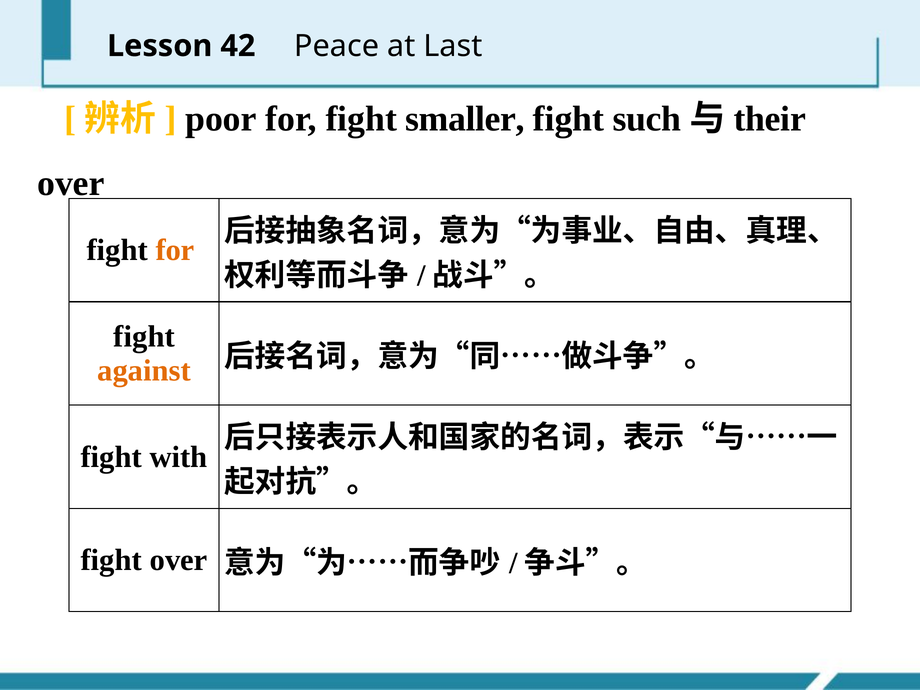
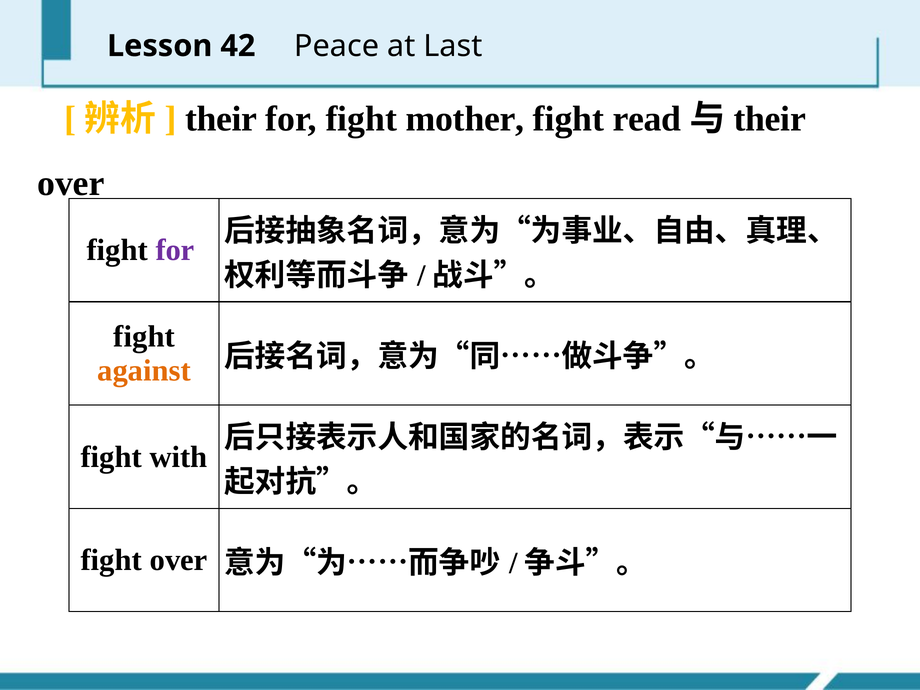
poor at (221, 119): poor -> their
smaller: smaller -> mother
such: such -> read
for at (175, 250) colour: orange -> purple
